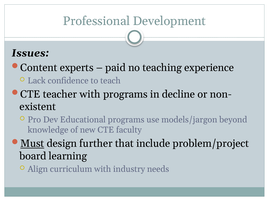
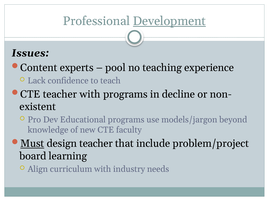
Development underline: none -> present
paid: paid -> pool
design further: further -> teacher
